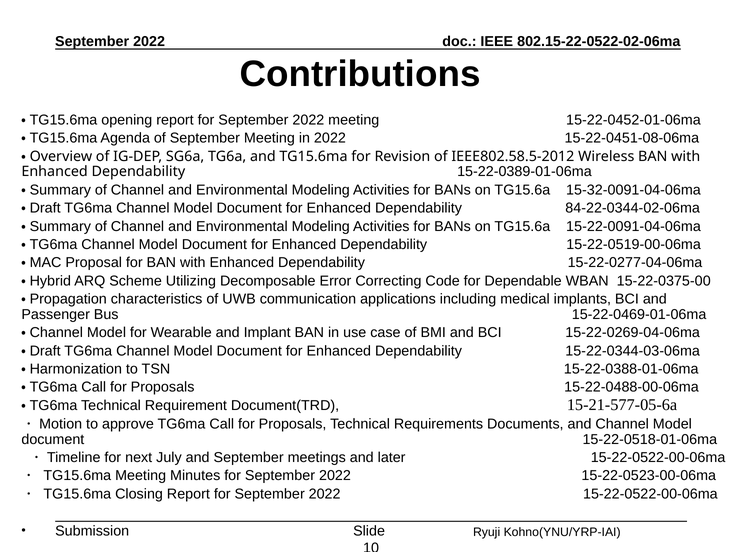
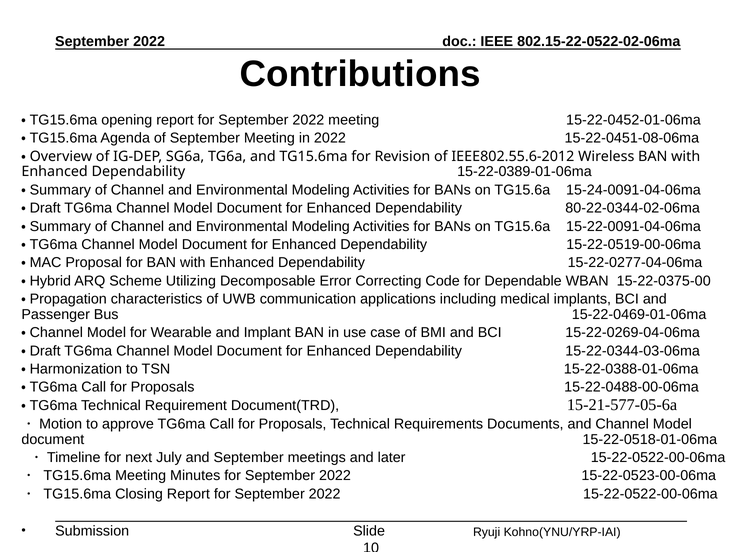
IEEE802.58.5-2012: IEEE802.58.5-2012 -> IEEE802.55.6-2012
15-32-0091-04-06ma: 15-32-0091-04-06ma -> 15-24-0091-04-06ma
84-22-0344-02-06ma: 84-22-0344-02-06ma -> 80-22-0344-02-06ma
